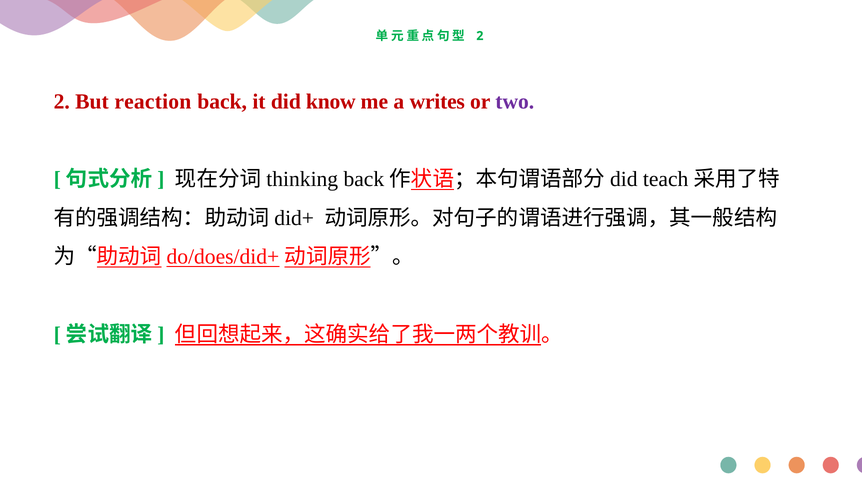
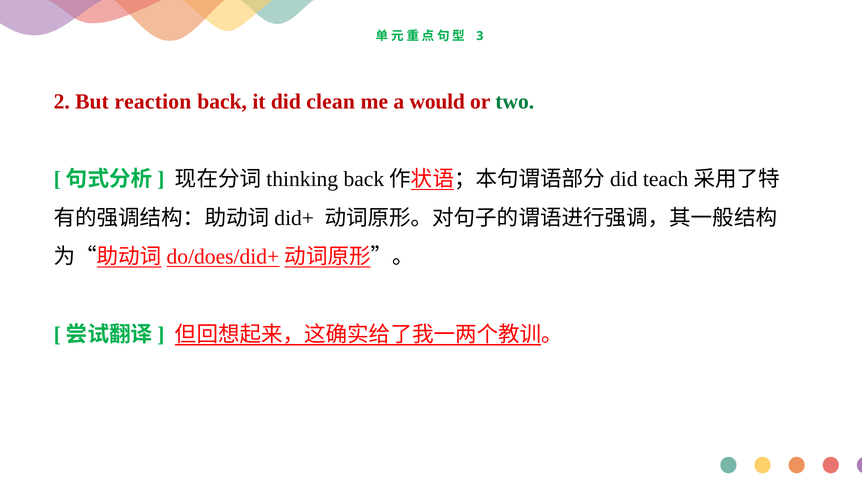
2 at (480, 36): 2 -> 3
know: know -> clean
writes: writes -> would
two colour: purple -> green
